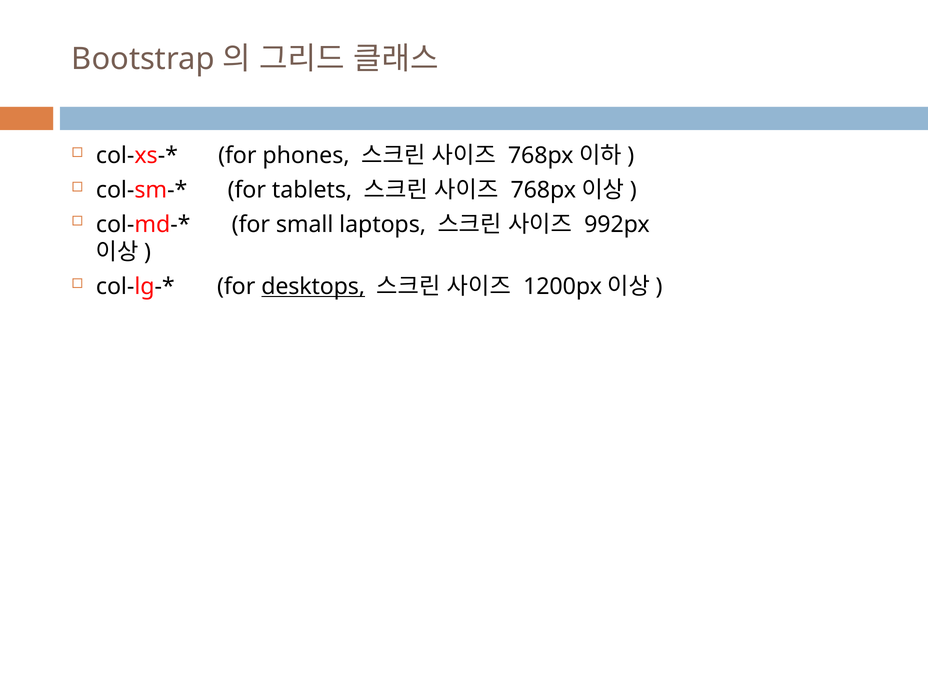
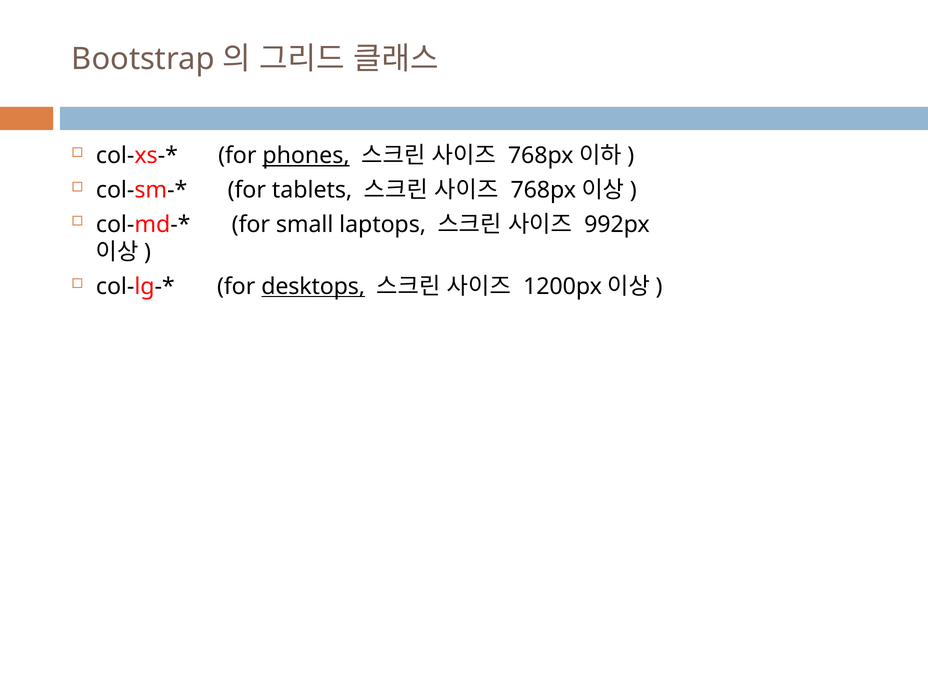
phones underline: none -> present
